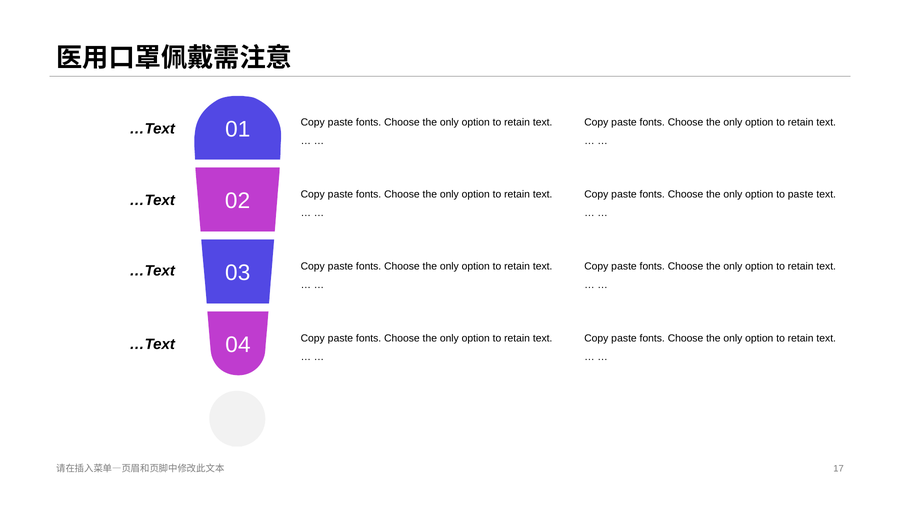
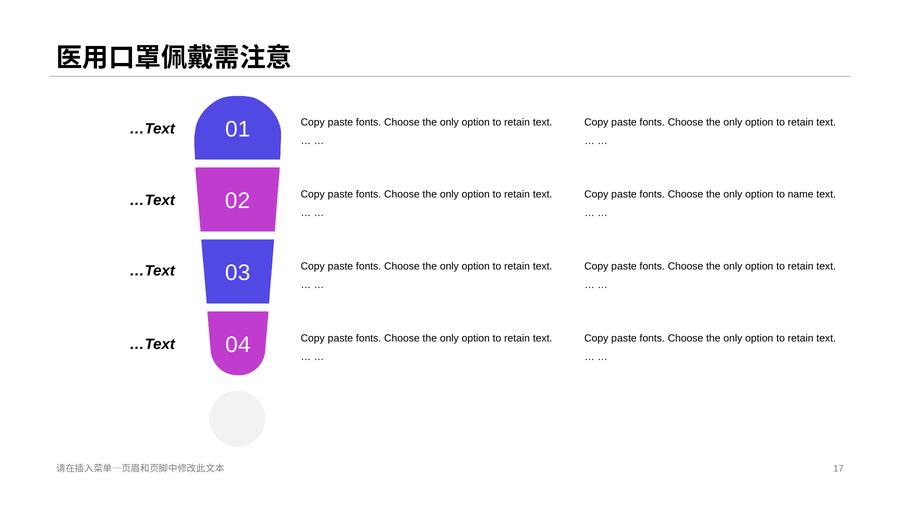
paste: paste -> name
